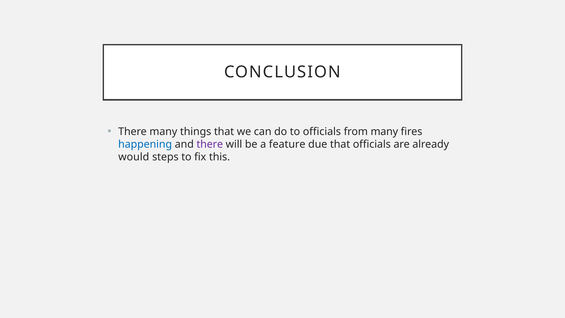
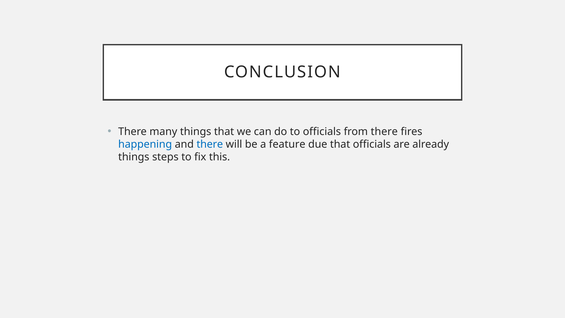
from many: many -> there
there at (210, 144) colour: purple -> blue
would at (134, 157): would -> things
